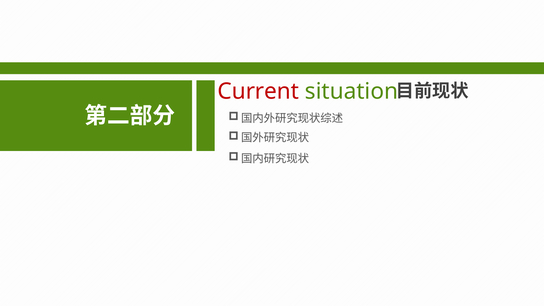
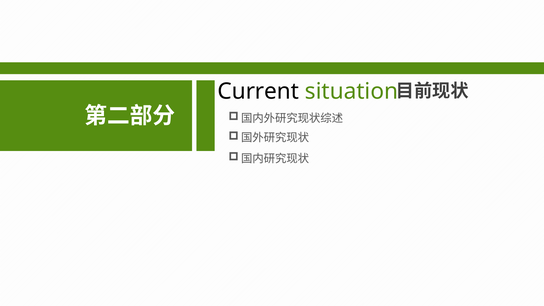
Current colour: red -> black
